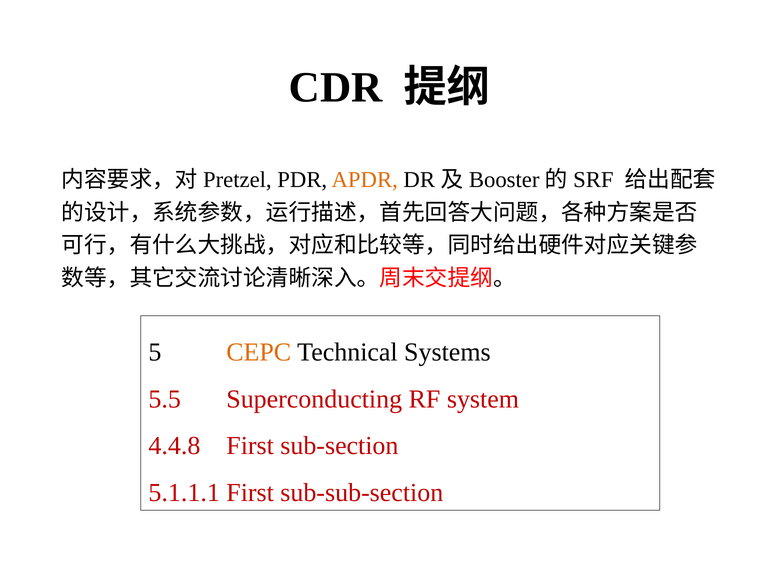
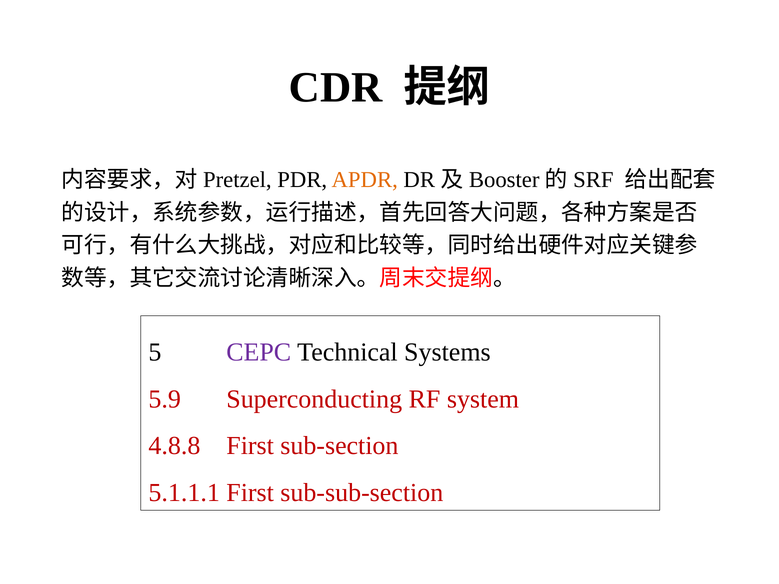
CEPC colour: orange -> purple
5.5: 5.5 -> 5.9
4.4.8: 4.4.8 -> 4.8.8
